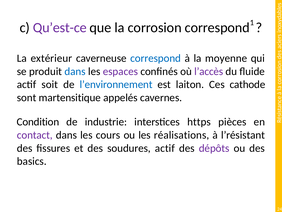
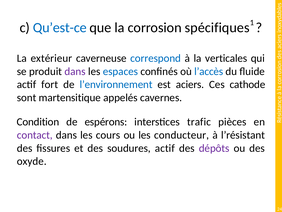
Qu’est-ce colour: purple -> blue
corrosion correspond: correspond -> spécifiques
moyenne: moyenne -> verticales
dans at (75, 71) colour: blue -> purple
espaces colour: purple -> blue
l’accès colour: purple -> blue
soit: soit -> fort
laiton: laiton -> aciers
industrie: industrie -> espérons
https: https -> trafic
réalisations: réalisations -> conducteur
basics: basics -> oxyde
